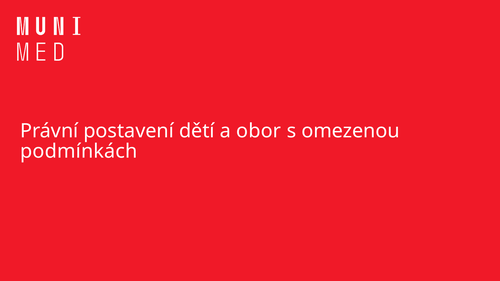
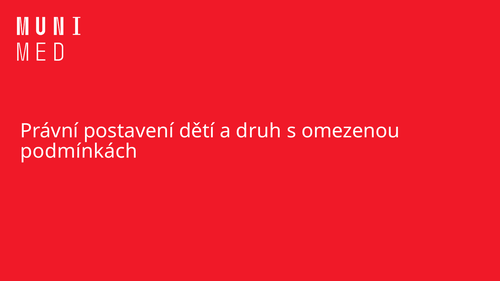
obor: obor -> druh
